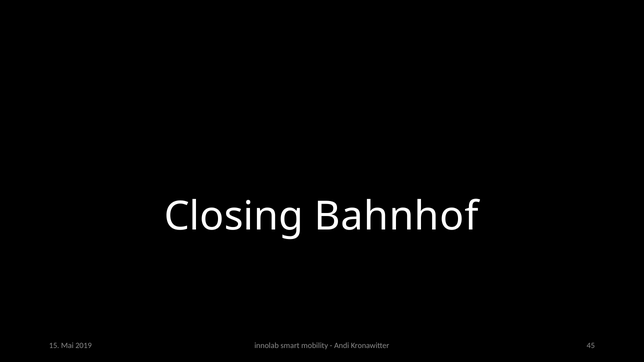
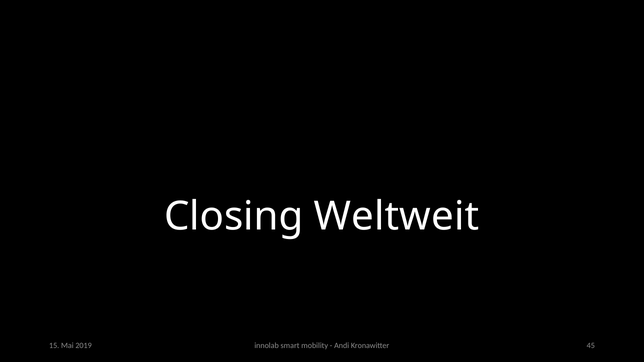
Bahnhof: Bahnhof -> Weltweit
